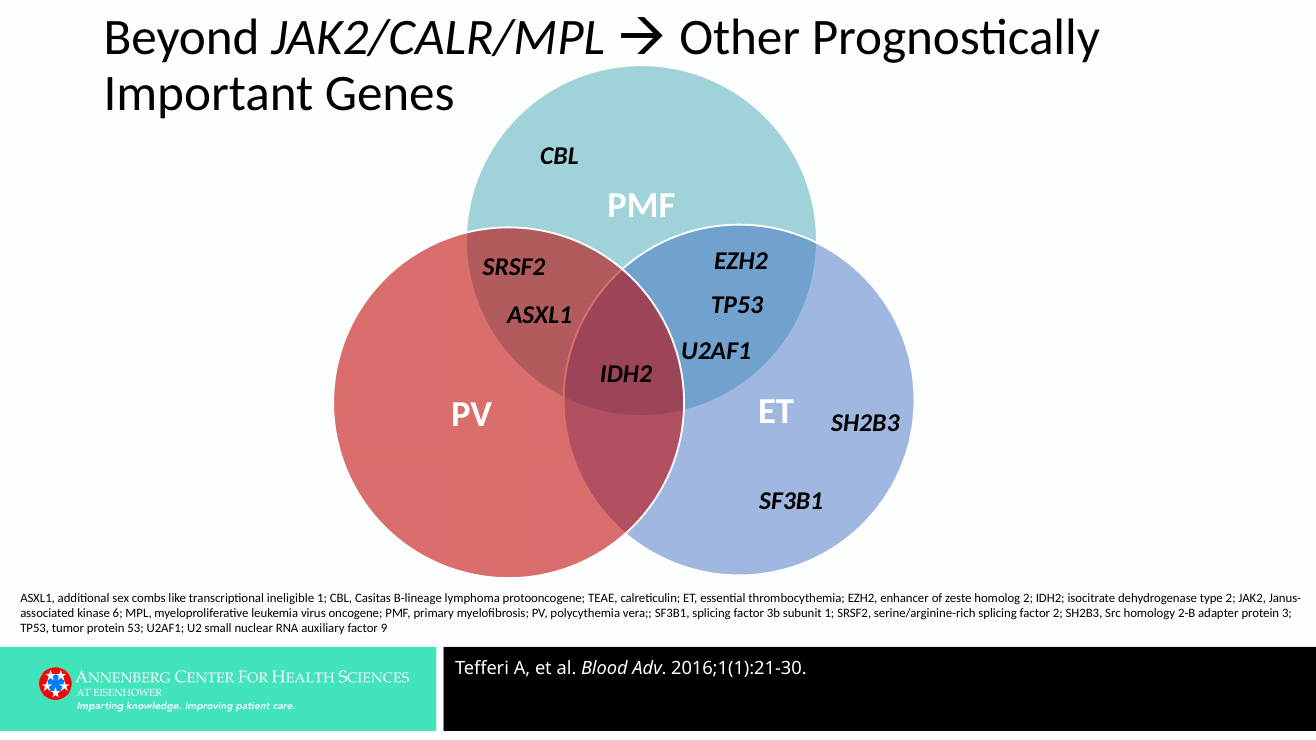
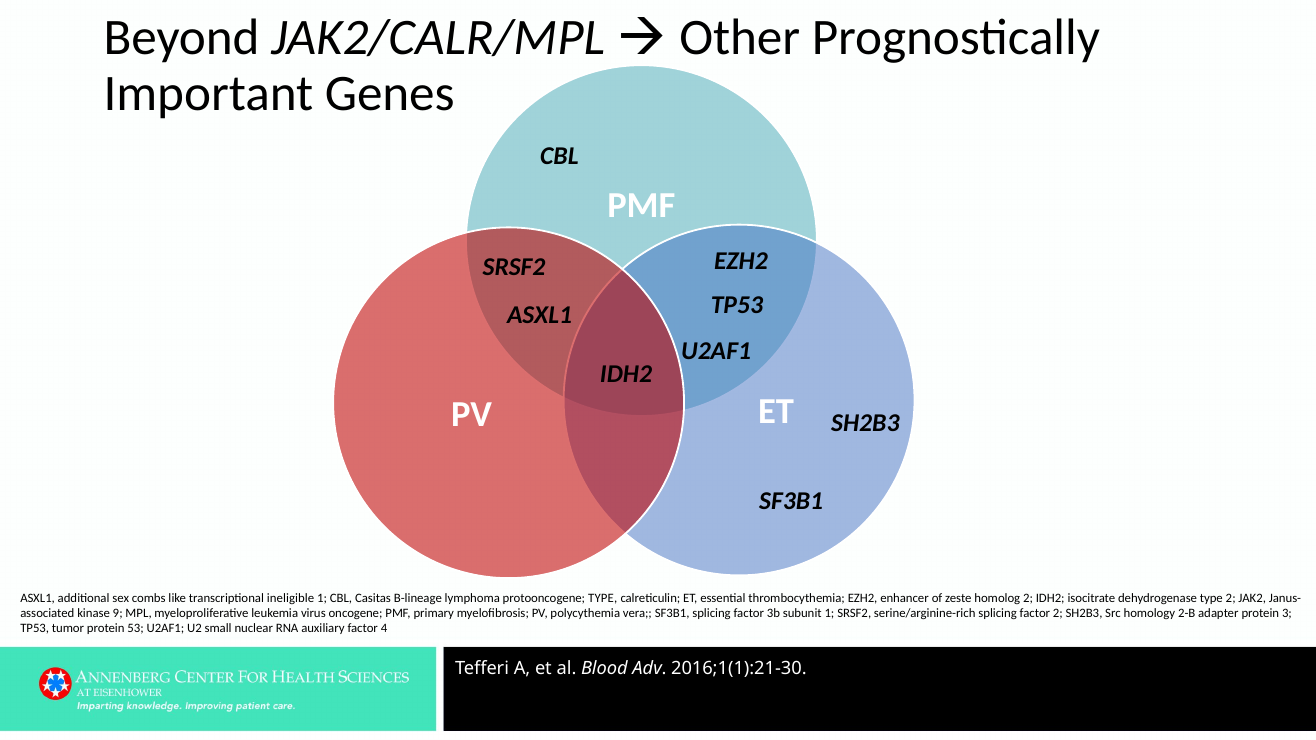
protooncogene TEAE: TEAE -> TYPE
6: 6 -> 9
9: 9 -> 4
